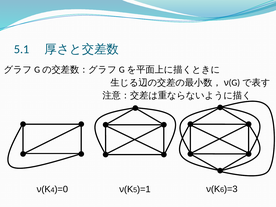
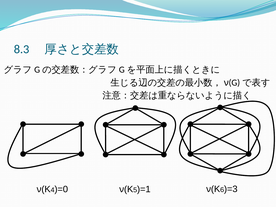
5.1: 5.1 -> 8.3
